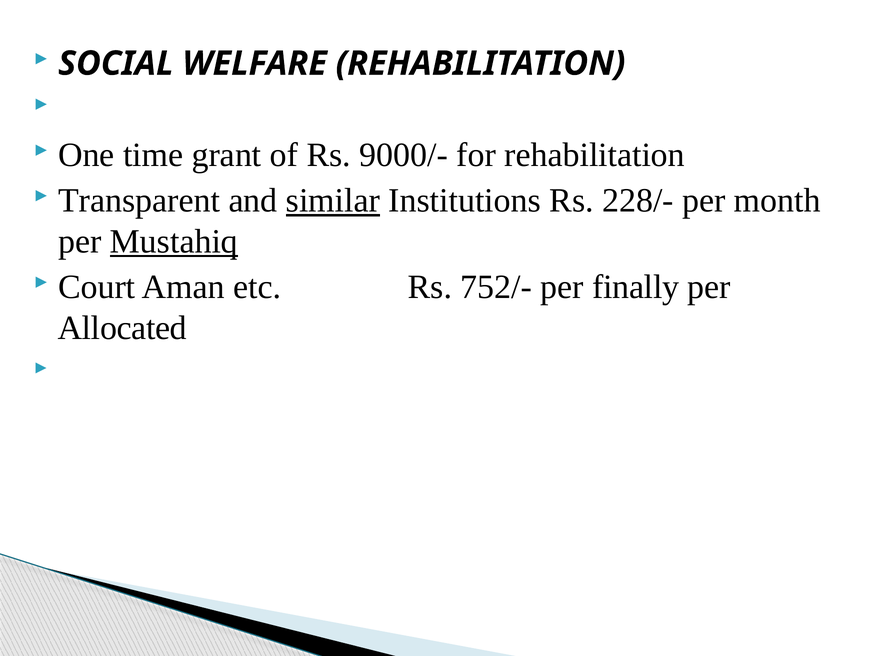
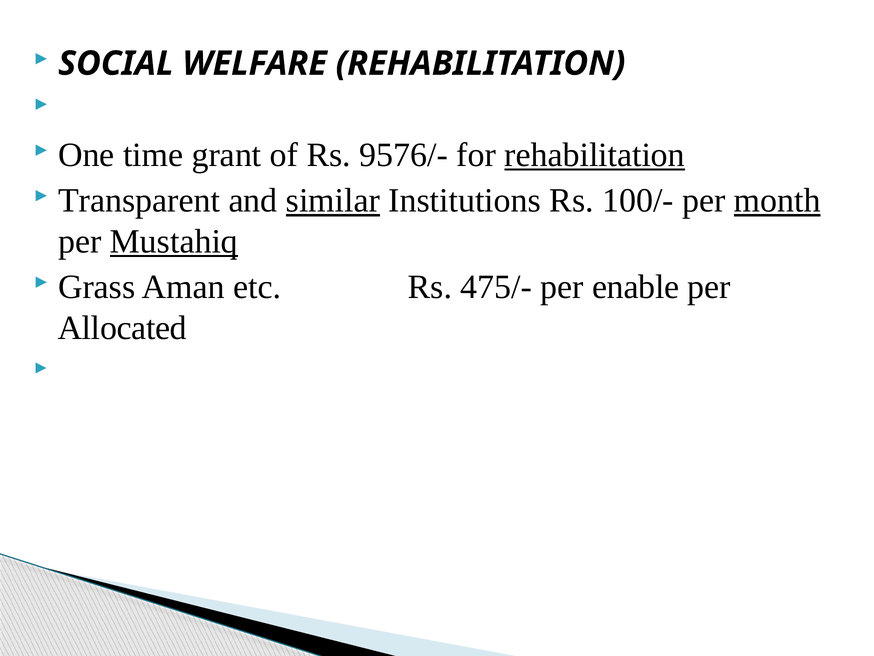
9000/-: 9000/- -> 9576/-
rehabilitation at (595, 155) underline: none -> present
228/-: 228/- -> 100/-
month underline: none -> present
Court: Court -> Grass
752/-: 752/- -> 475/-
finally: finally -> enable
